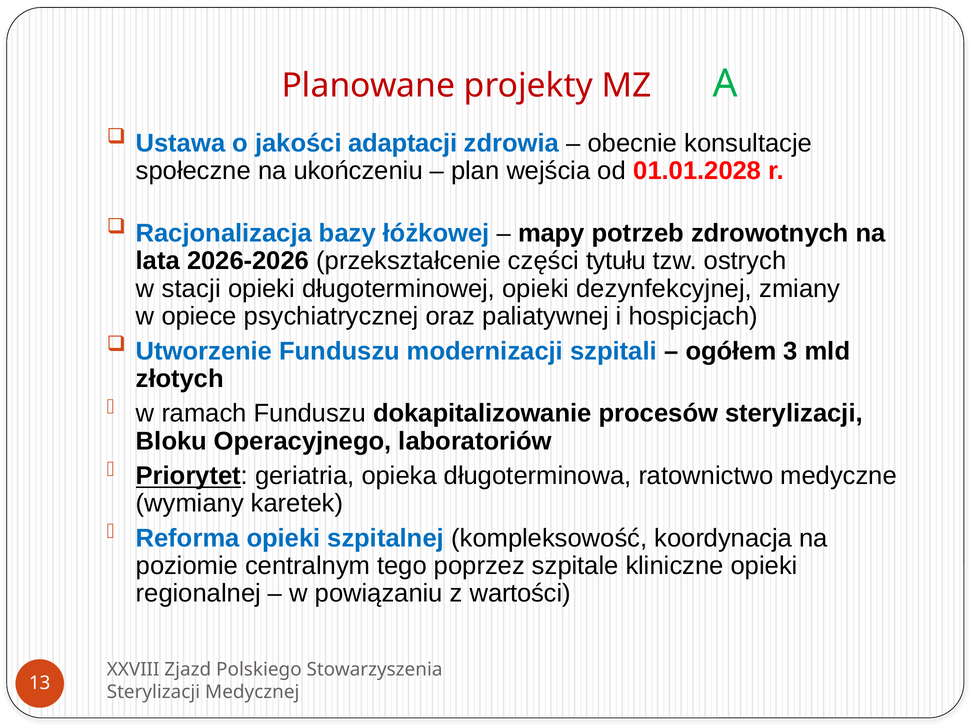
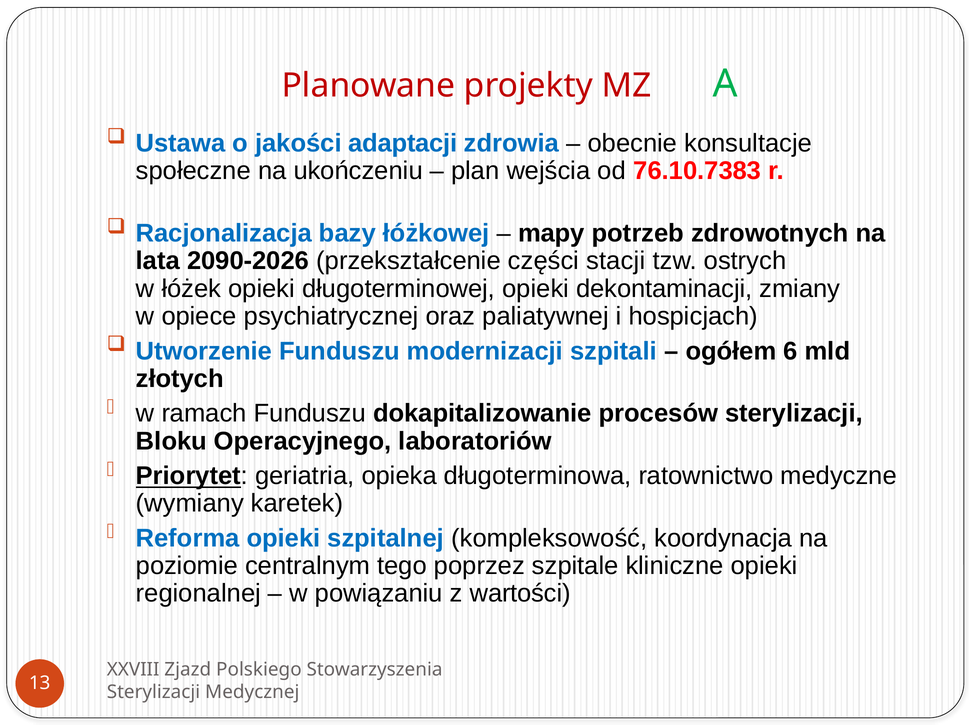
01.01.2028: 01.01.2028 -> 76.10.7383
2026-2026: 2026-2026 -> 2090-2026
tytułu: tytułu -> stacji
stacji: stacji -> łóżek
dezynfekcyjnej: dezynfekcyjnej -> dekontaminacji
3: 3 -> 6
